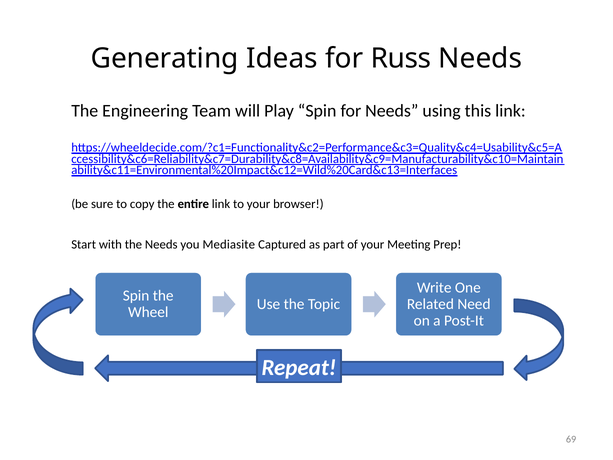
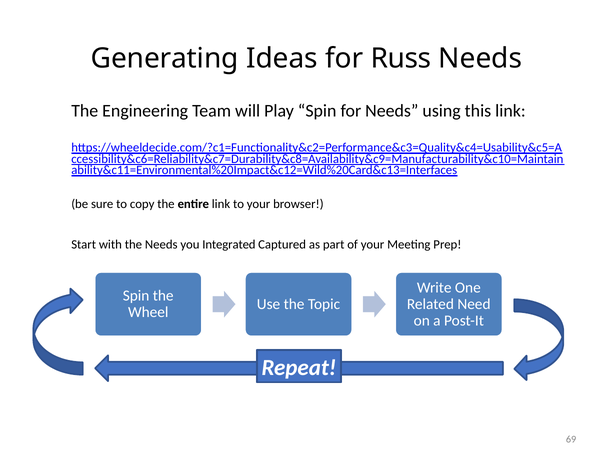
Mediasite: Mediasite -> Integrated
